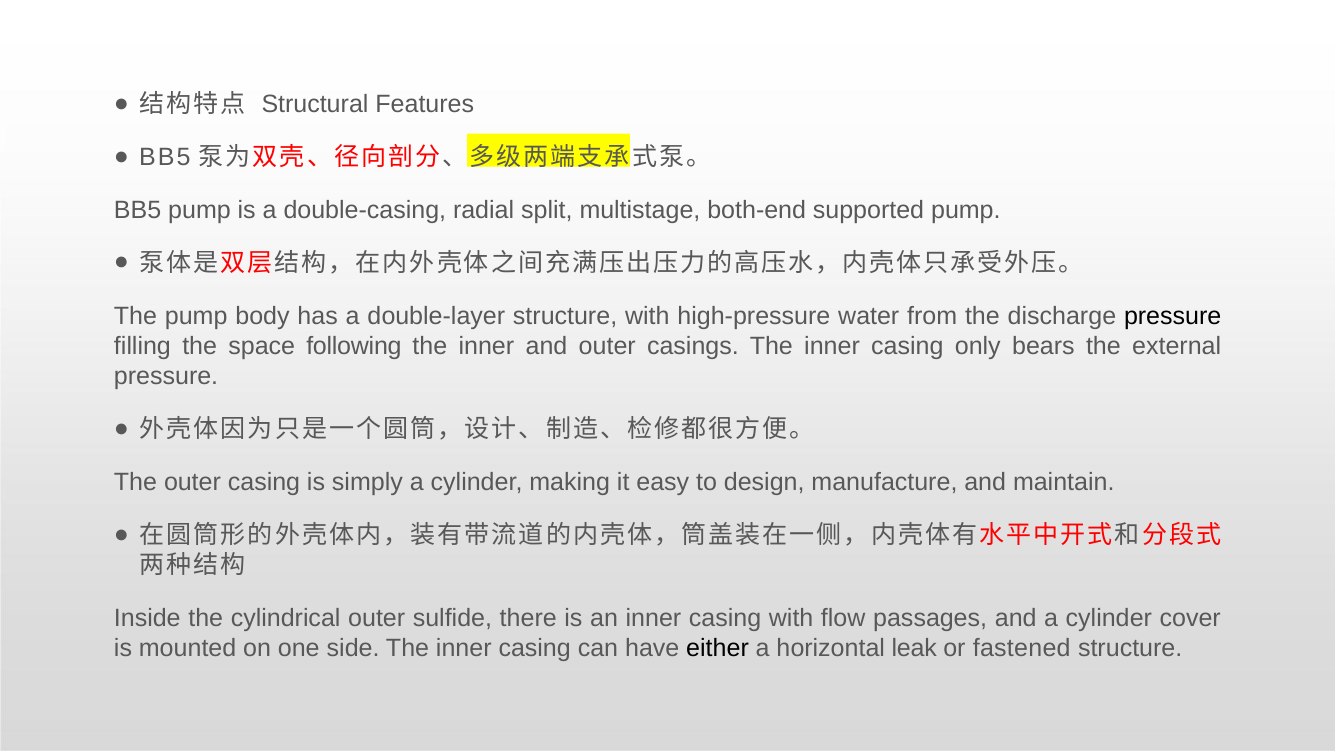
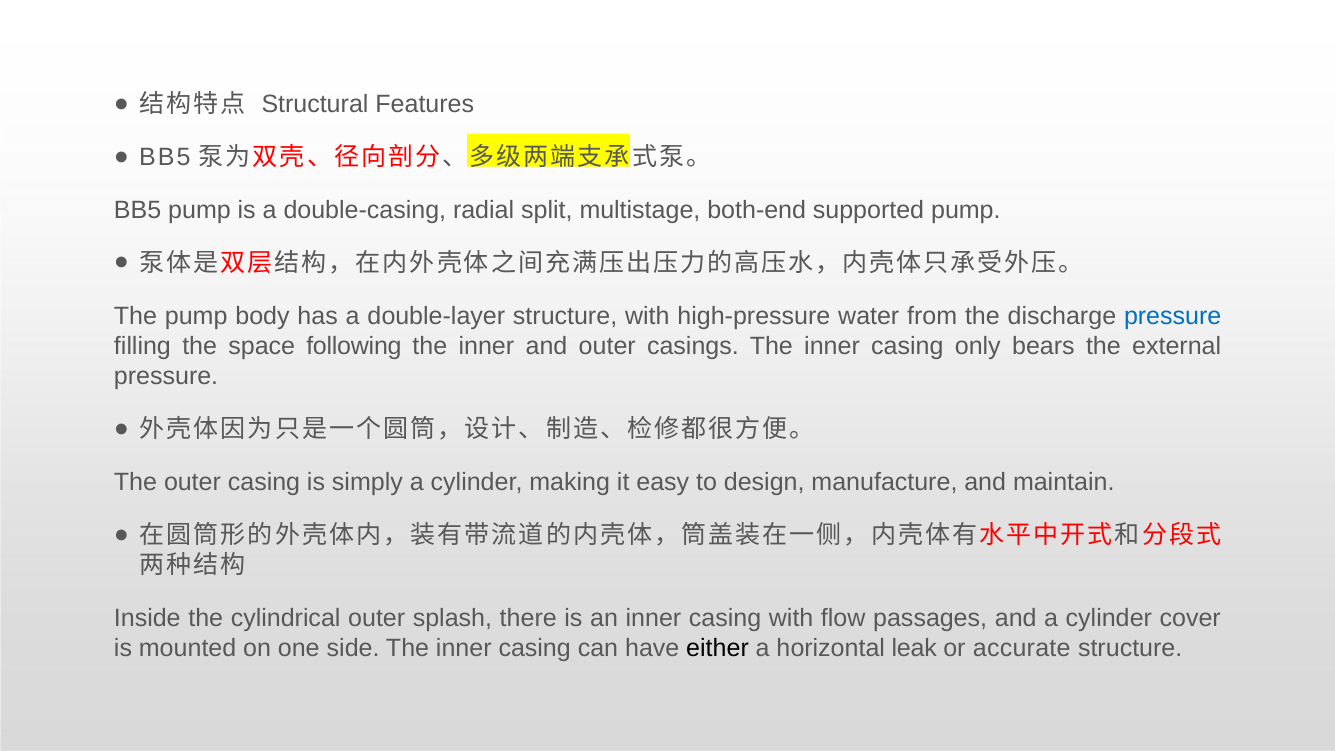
pressure at (1173, 316) colour: black -> blue
sulfide: sulfide -> splash
fastened: fastened -> accurate
